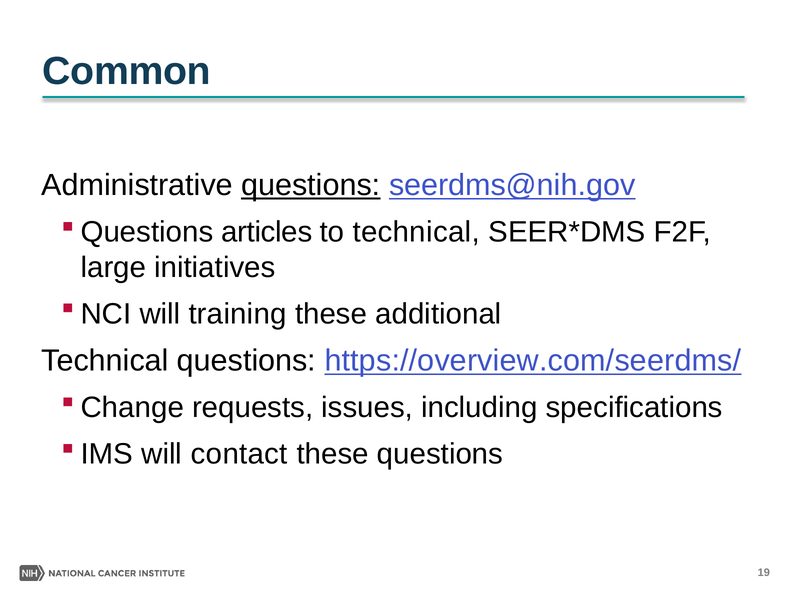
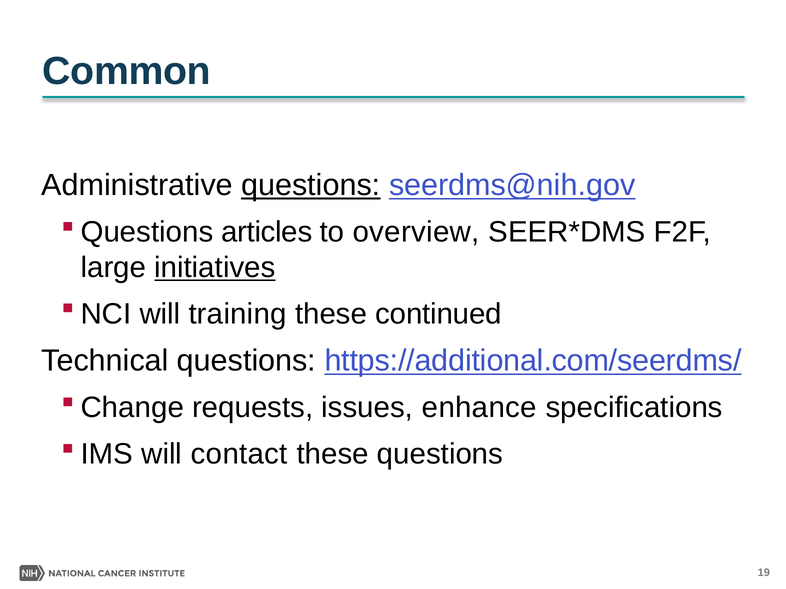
to technical: technical -> overview
initiatives underline: none -> present
additional: additional -> continued
https://overview.com/seerdms/: https://overview.com/seerdms/ -> https://additional.com/seerdms/
including: including -> enhance
